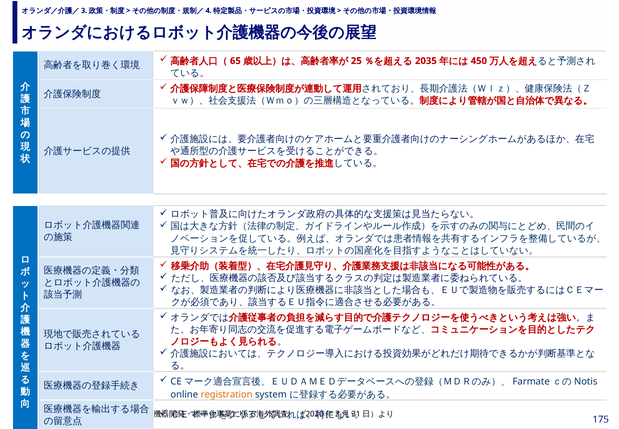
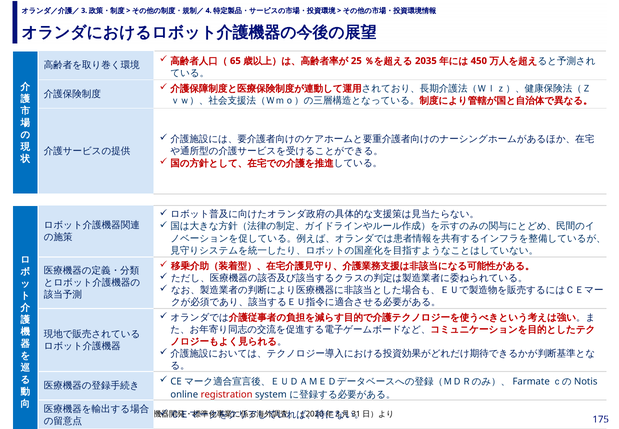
registration colour: orange -> red
